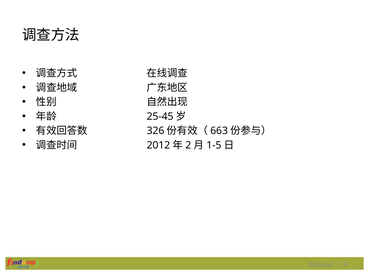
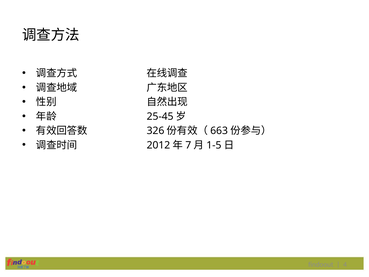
2: 2 -> 7
